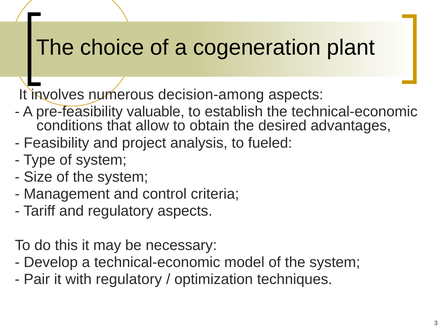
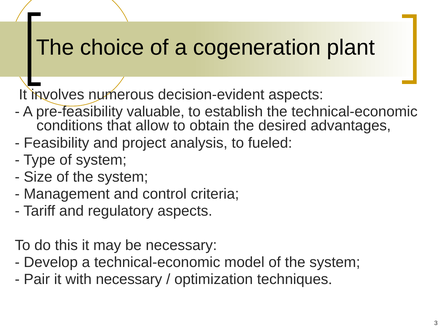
decision-among: decision-among -> decision-evident
with regulatory: regulatory -> necessary
